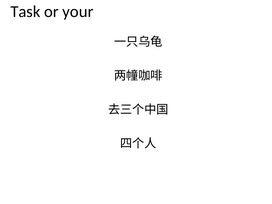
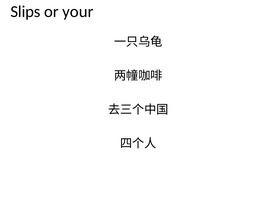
Task: Task -> Slips
